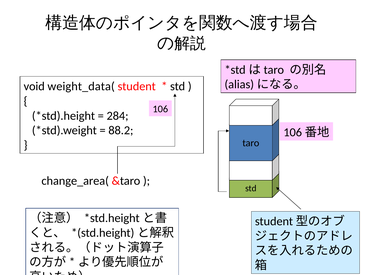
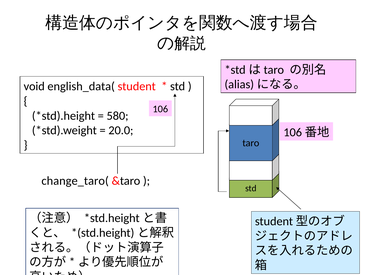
weight_data(: weight_data( -> english_data(
284: 284 -> 580
88.2: 88.2 -> 20.0
change_area(: change_area( -> change_taro(
